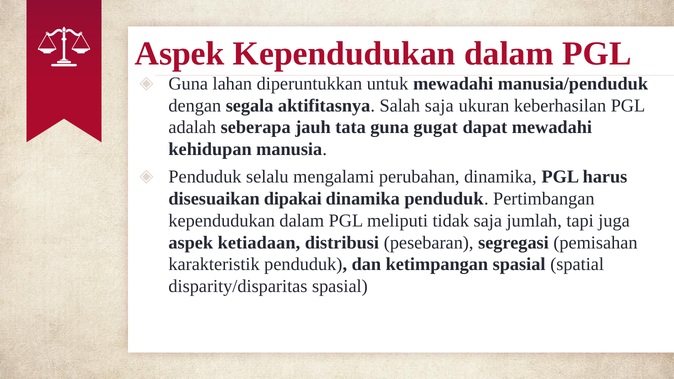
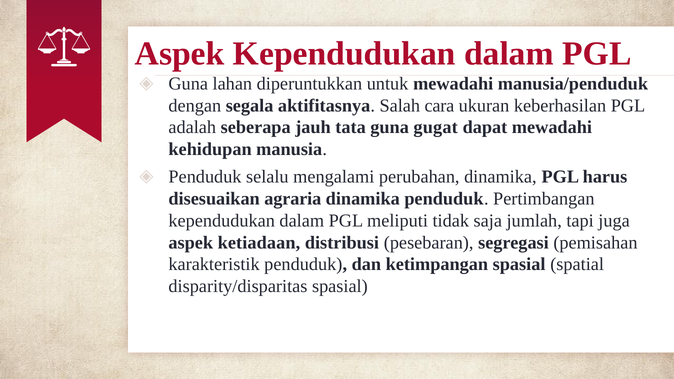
Salah saja: saja -> cara
dipakai: dipakai -> agraria
